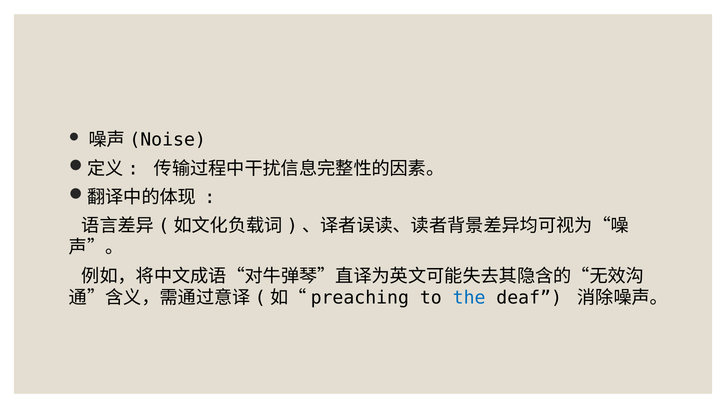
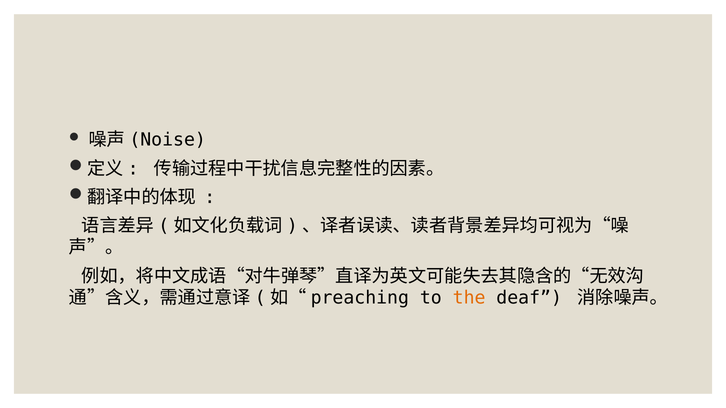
the colour: blue -> orange
